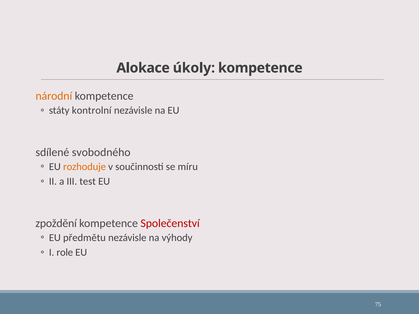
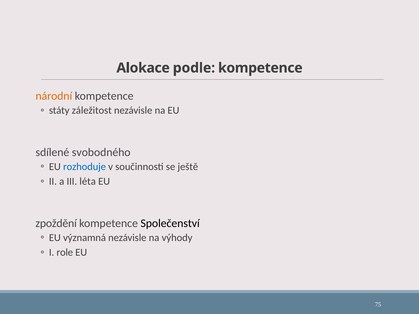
úkoly: úkoly -> podle
kontrolní: kontrolní -> záležitost
rozhoduje colour: orange -> blue
míru: míru -> ještě
test: test -> léta
Společenství colour: red -> black
předmětu: předmětu -> významná
